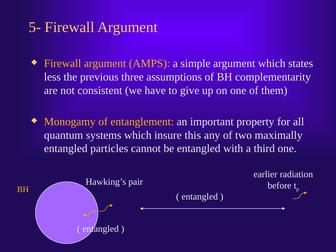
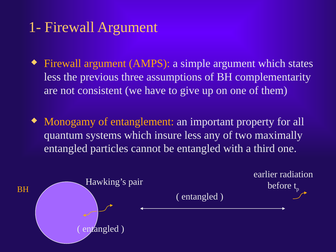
5-: 5- -> 1-
insure this: this -> less
